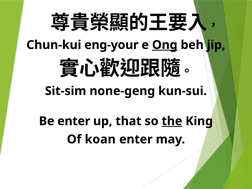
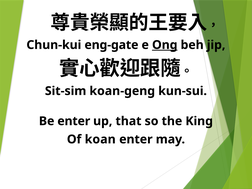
eng-your: eng-your -> eng-gate
none-geng: none-geng -> koan-geng
the underline: present -> none
